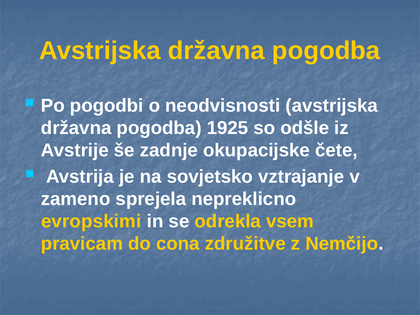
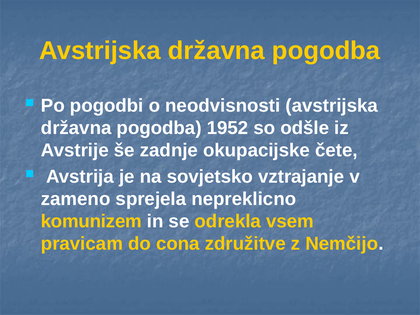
1925: 1925 -> 1952
evropskimi: evropskimi -> komunizem
